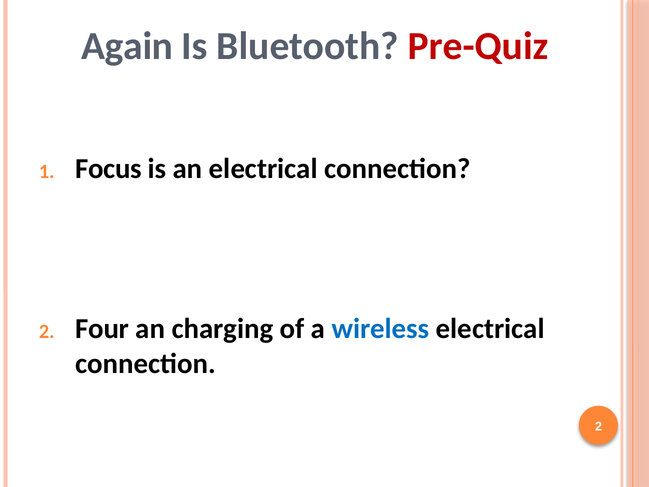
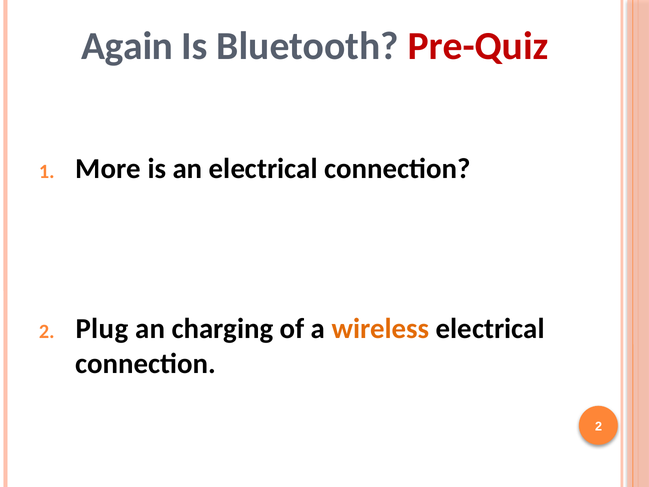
Focus: Focus -> More
Four: Four -> Plug
wireless colour: blue -> orange
